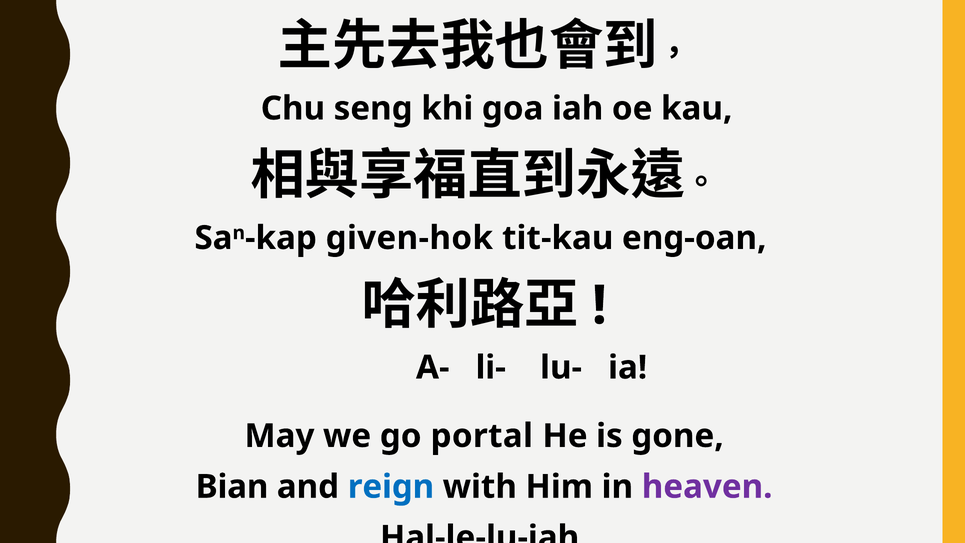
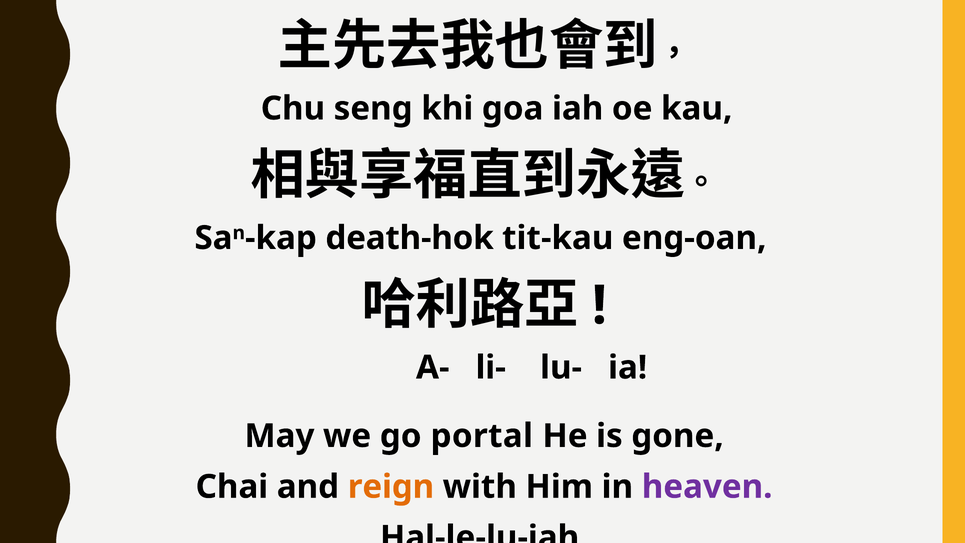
given-hok: given-hok -> death-hok
Bian: Bian -> Chai
reign colour: blue -> orange
